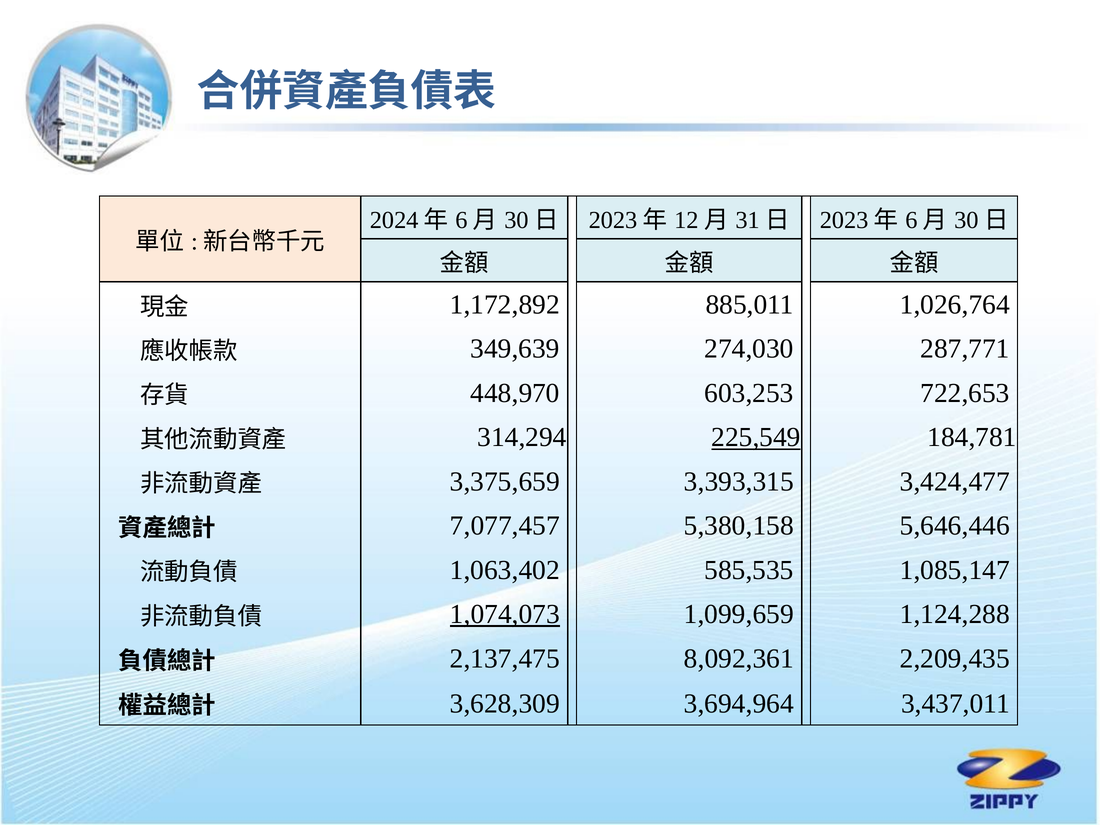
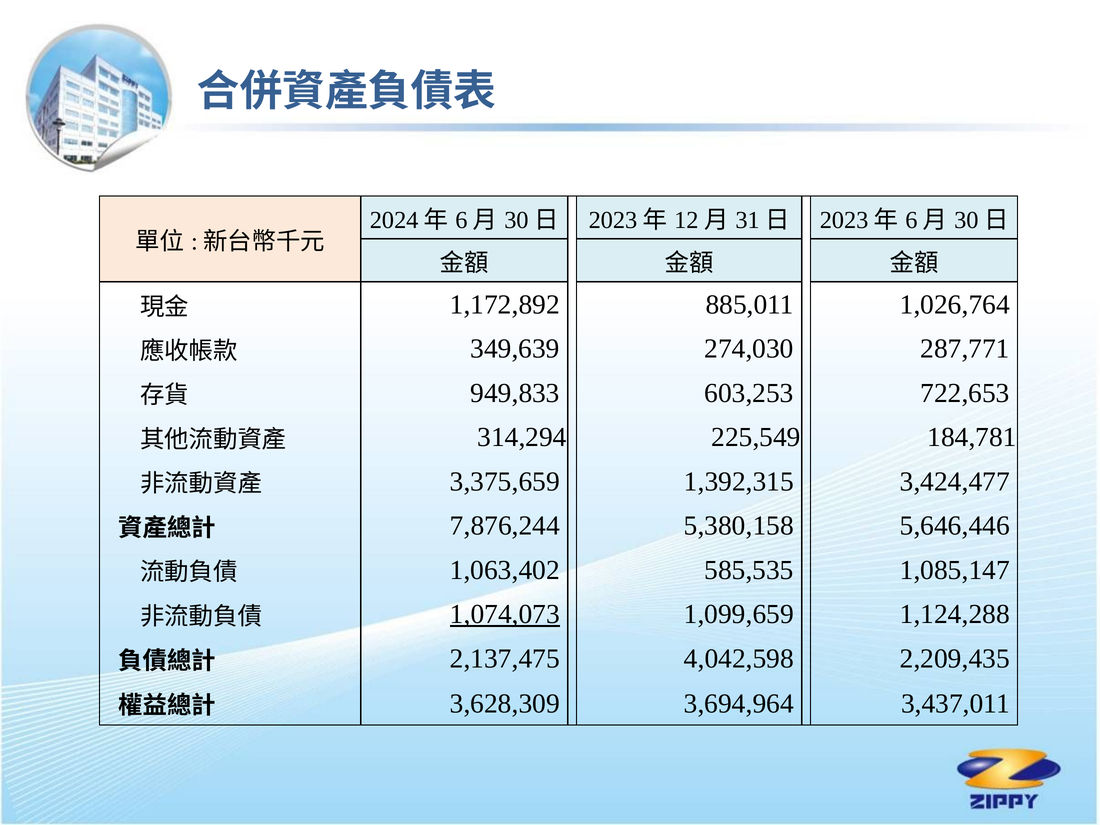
448,970: 448,970 -> 949,833
225,549 underline: present -> none
3,393,315: 3,393,315 -> 1,392,315
7,077,457: 7,077,457 -> 7,876,244
8,092,361: 8,092,361 -> 4,042,598
